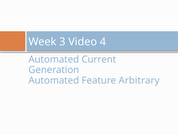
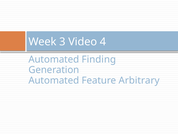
Current: Current -> Finding
